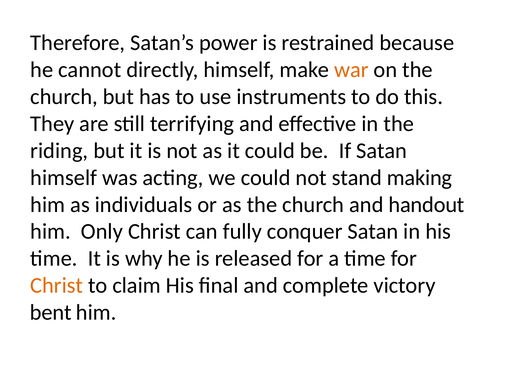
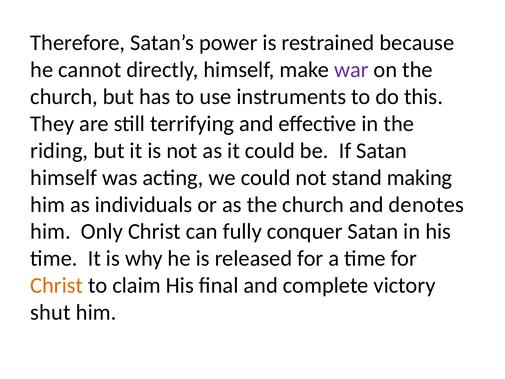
war colour: orange -> purple
handout: handout -> denotes
bent: bent -> shut
